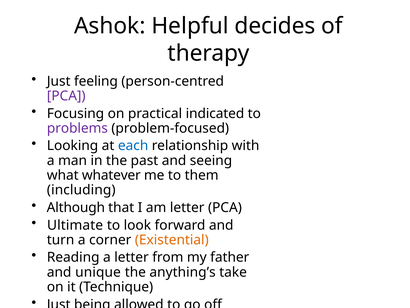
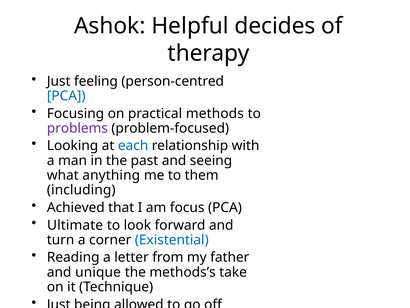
PCA at (66, 96) colour: purple -> blue
indicated: indicated -> methods
whatever: whatever -> anything
Although: Although -> Achieved
am letter: letter -> focus
Existential colour: orange -> blue
anything’s: anything’s -> methods’s
